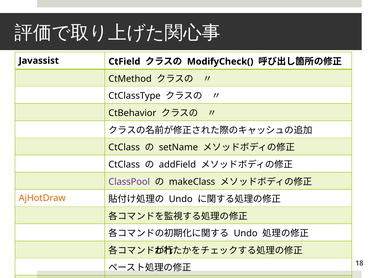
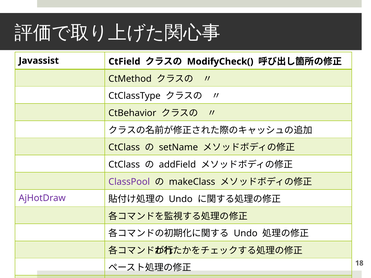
AjHotDraw colour: orange -> purple
